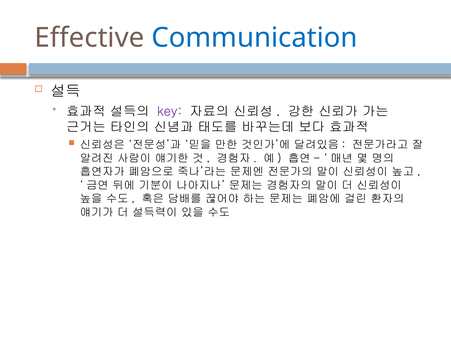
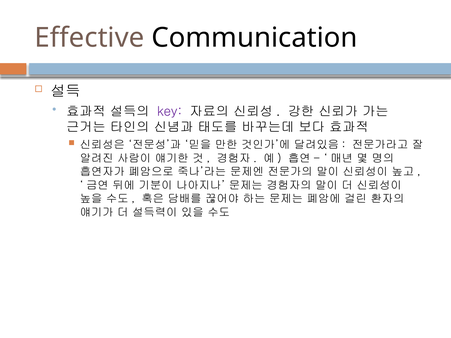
Communication colour: blue -> black
